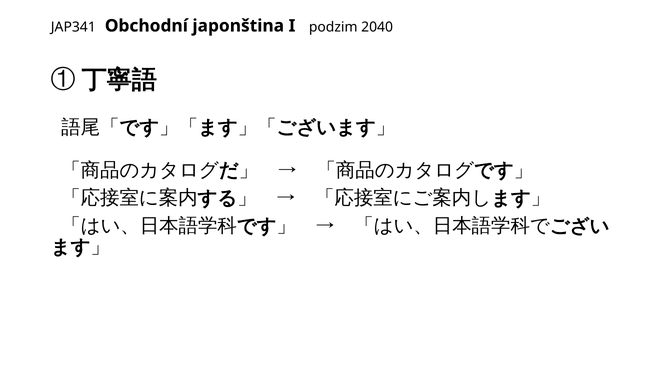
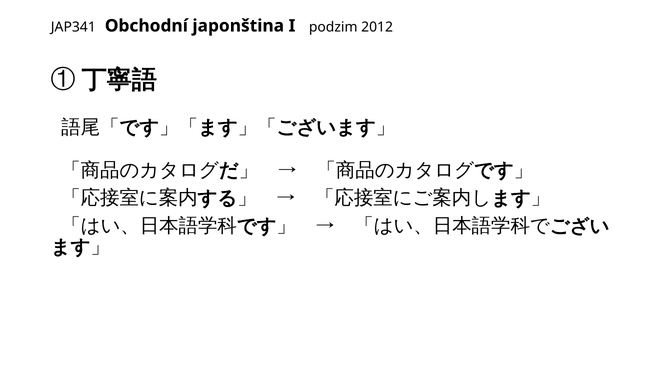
2040: 2040 -> 2012
